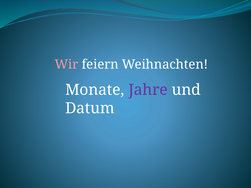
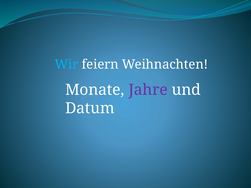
Wir colour: pink -> light blue
